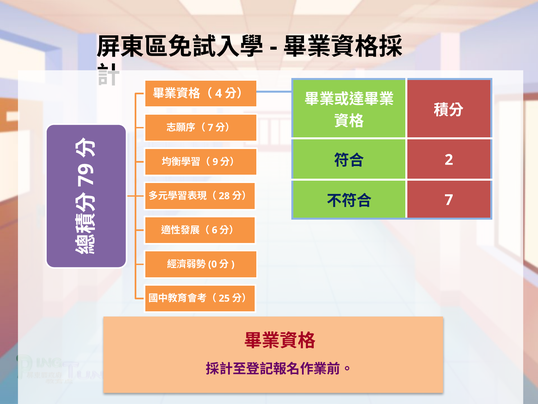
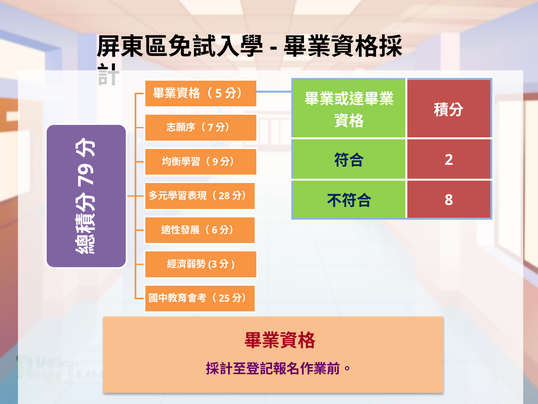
4: 4 -> 5
7 at (449, 200): 7 -> 8
0: 0 -> 3
